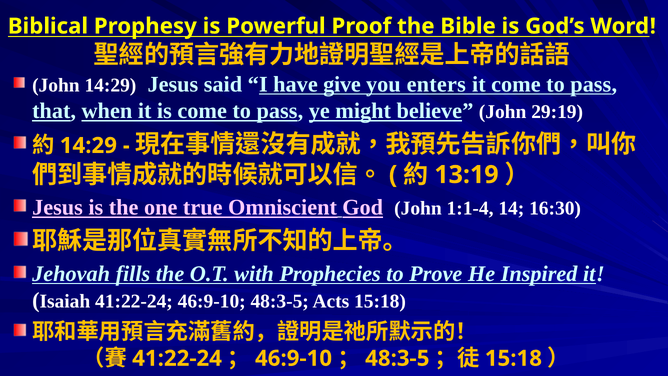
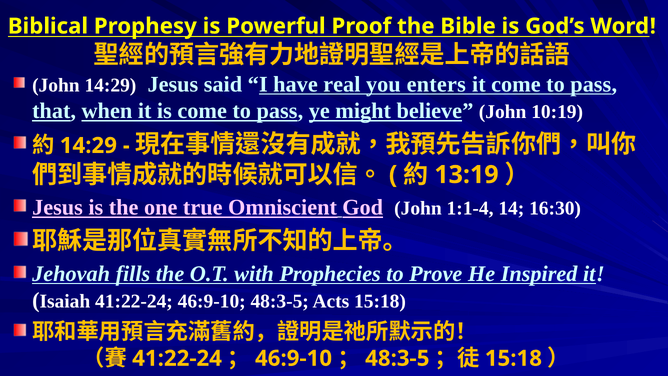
give: give -> real
29:19: 29:19 -> 10:19
